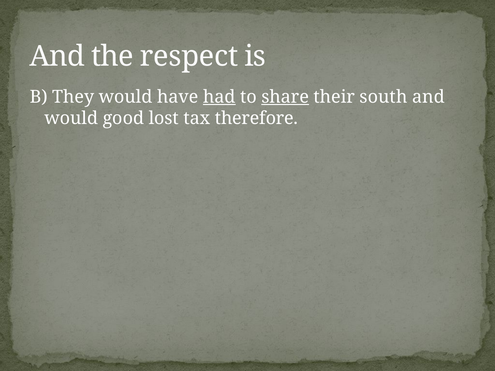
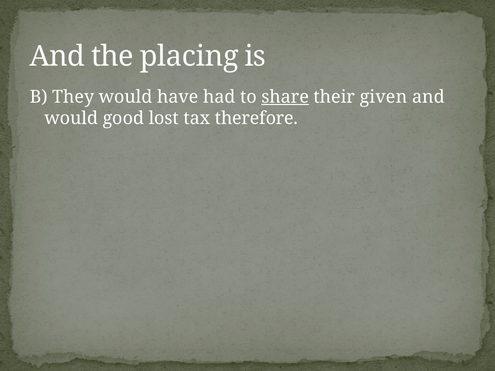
respect: respect -> placing
had underline: present -> none
south: south -> given
